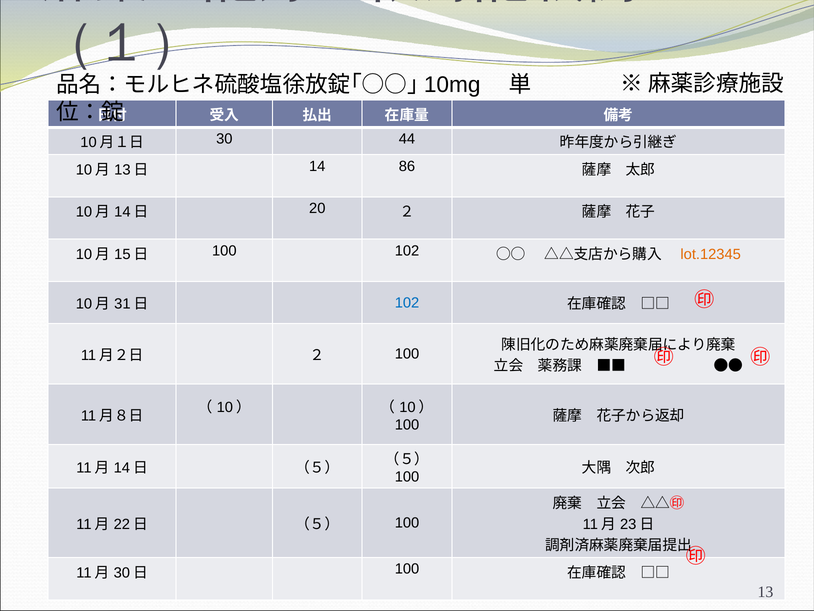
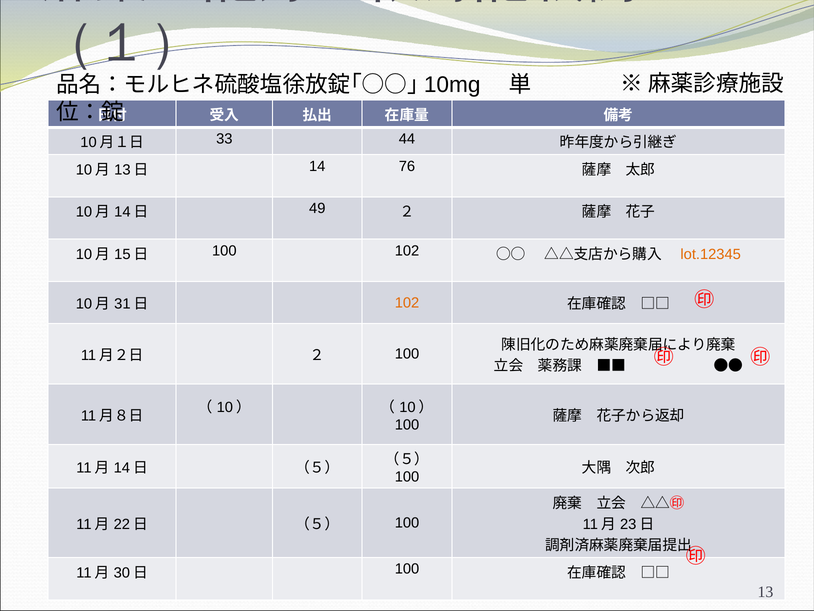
30: 30 -> 33
86: 86 -> 76
20: 20 -> 49
102 at (407, 303) colour: blue -> orange
